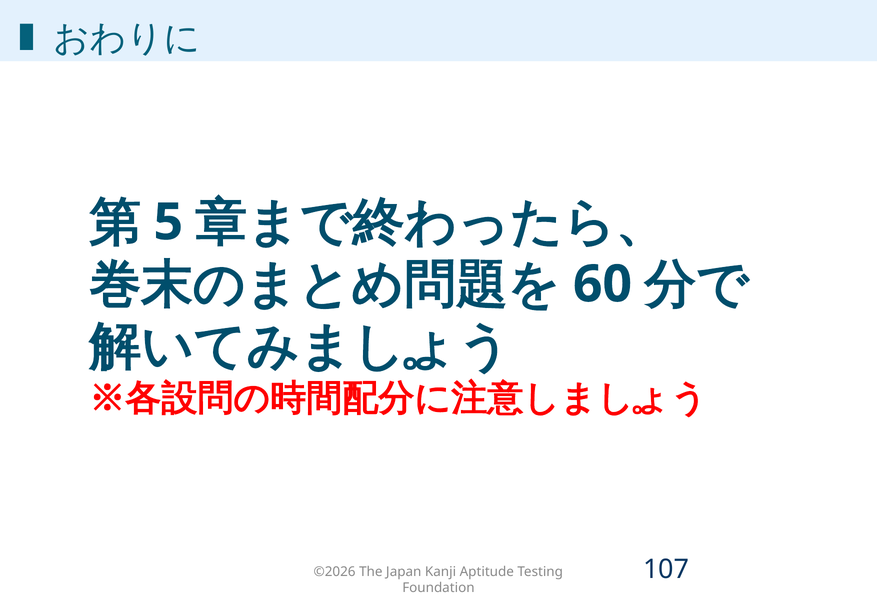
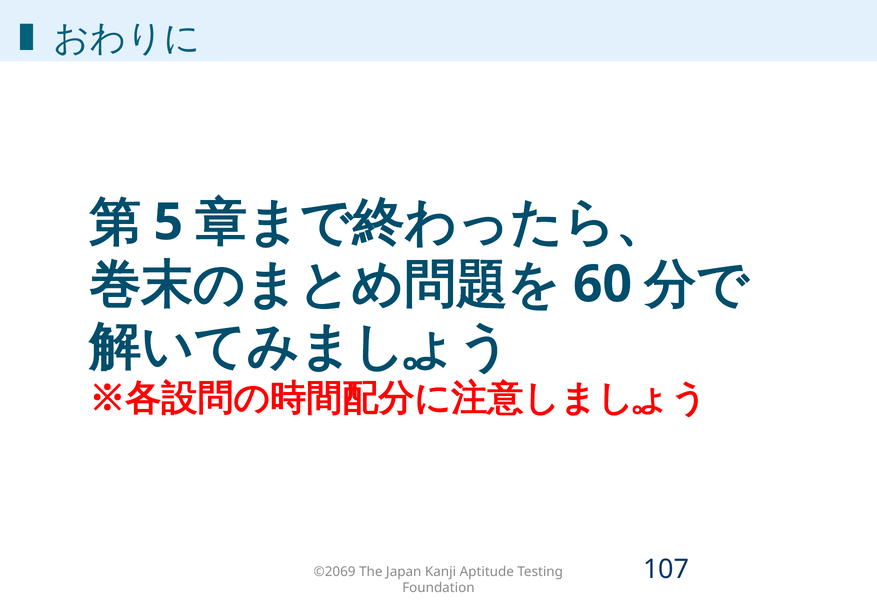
©2026: ©2026 -> ©2069
